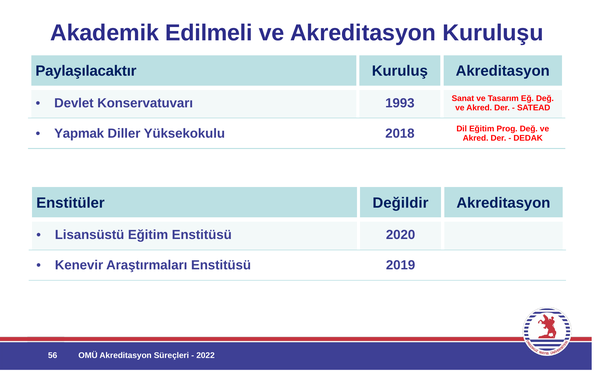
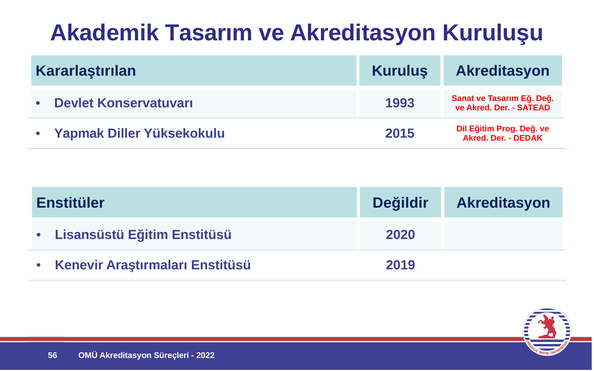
Akademik Edilmeli: Edilmeli -> Tasarım
Paylaşılacaktır: Paylaşılacaktır -> Kararlaştırılan
2018: 2018 -> 2015
